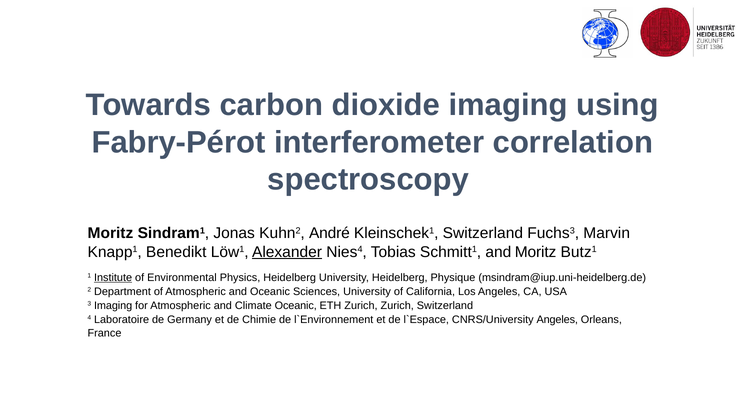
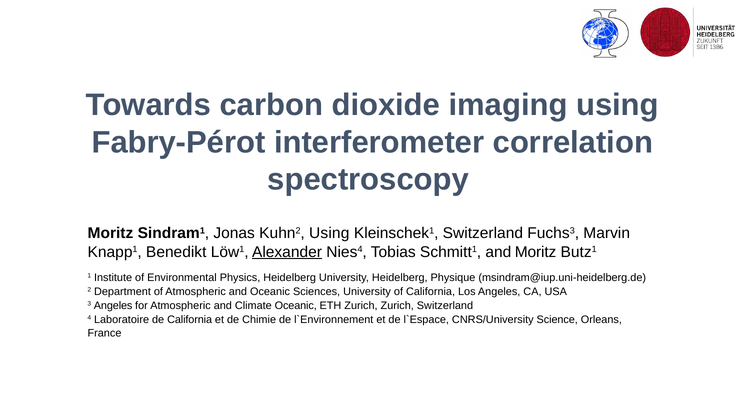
Kuhn2 André: André -> Using
Institute underline: present -> none
3 Imaging: Imaging -> Angeles
de Germany: Germany -> California
CNRS/University Angeles: Angeles -> Science
